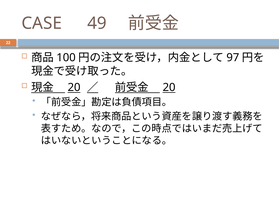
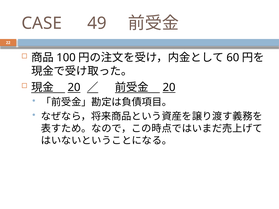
97: 97 -> 60
